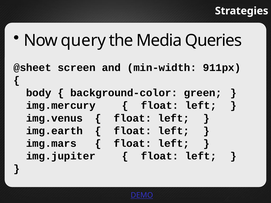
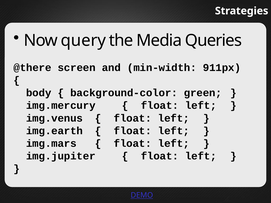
@sheet: @sheet -> @there
